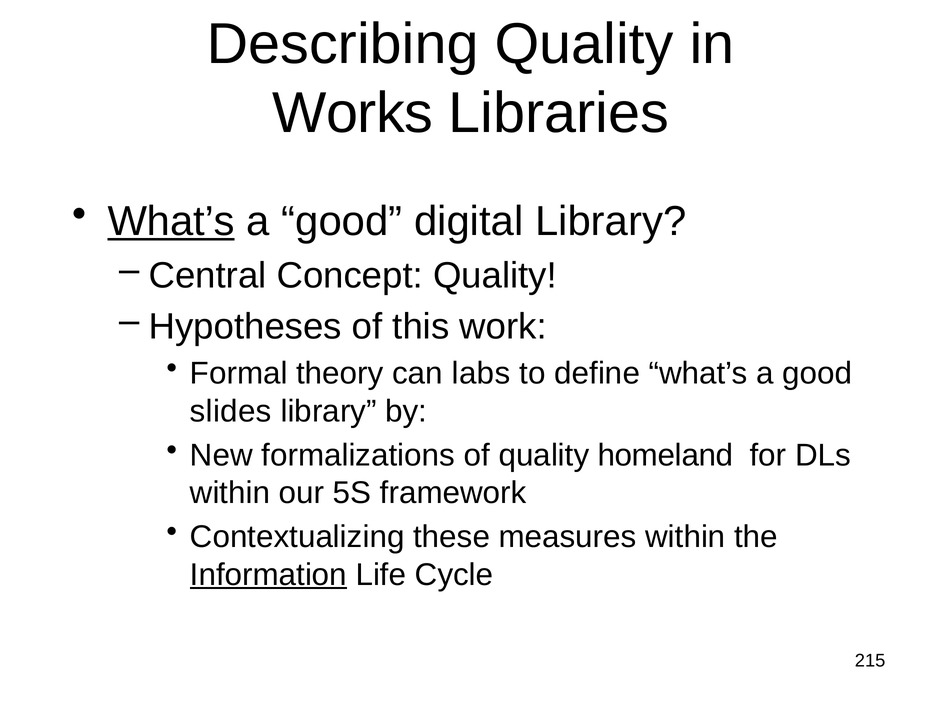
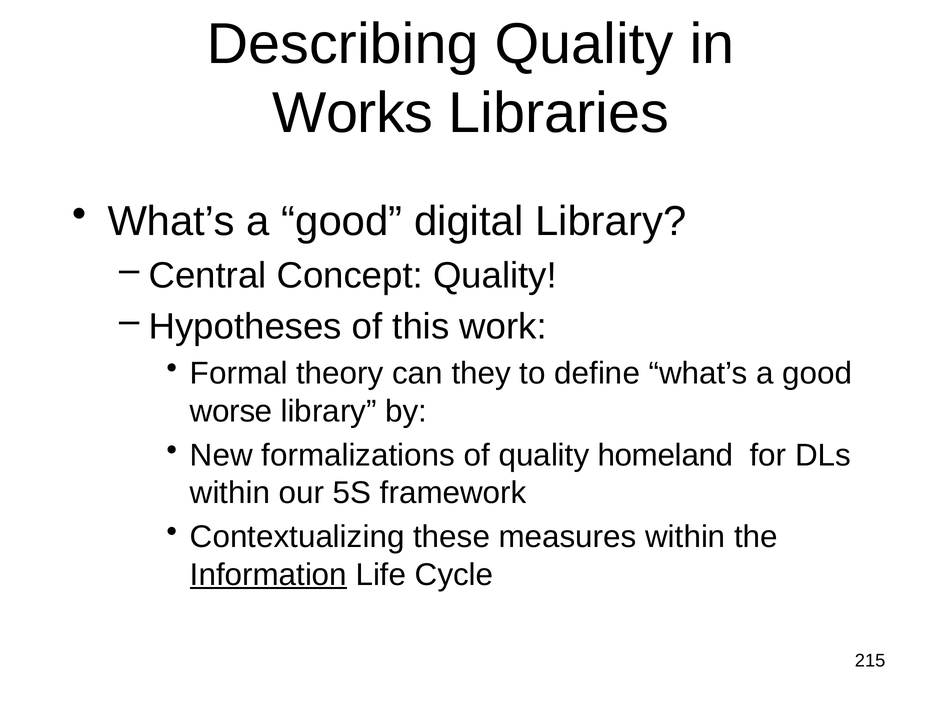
What’s at (171, 221) underline: present -> none
labs: labs -> they
slides: slides -> worse
